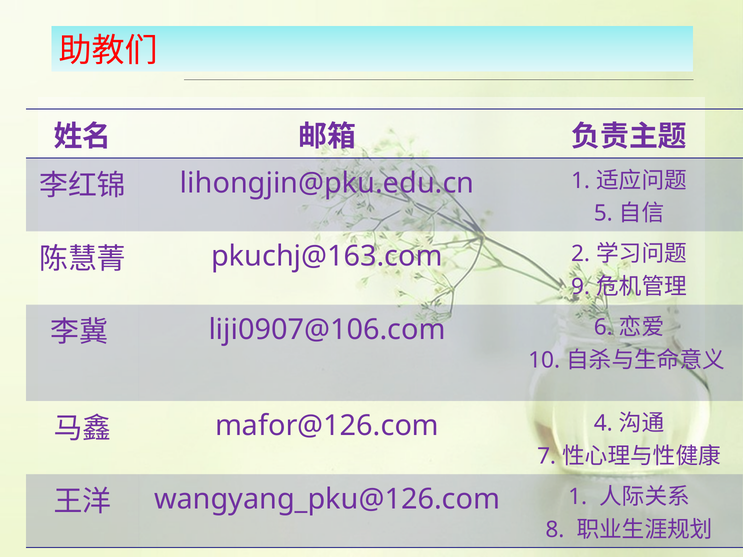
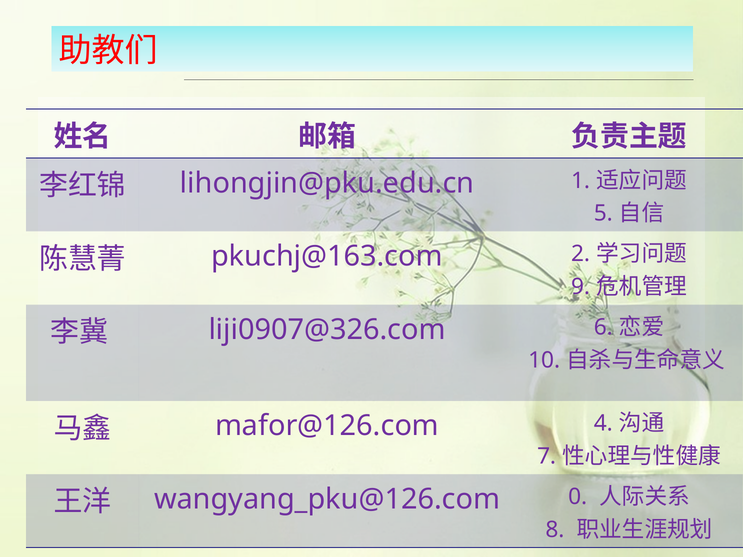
liji0907@106.com: liji0907@106.com -> liji0907@326.com
1 at (578, 497): 1 -> 0
